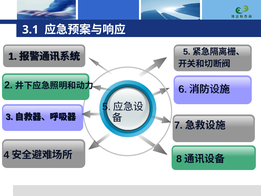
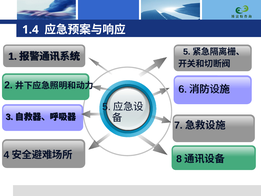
3.1: 3.1 -> 1.4
